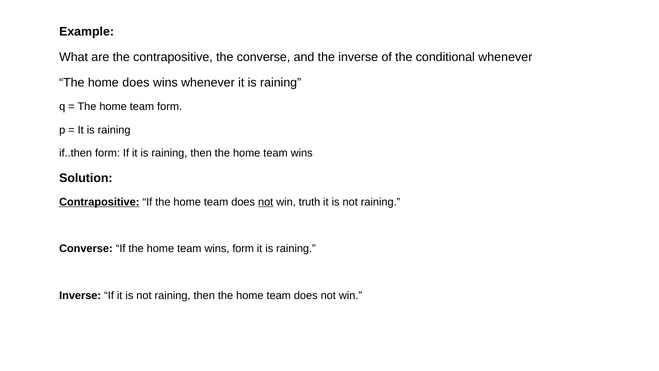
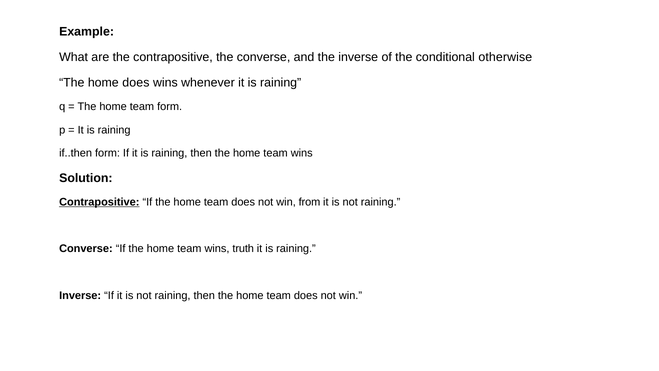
conditional whenever: whenever -> otherwise
not at (266, 202) underline: present -> none
truth: truth -> from
wins form: form -> truth
